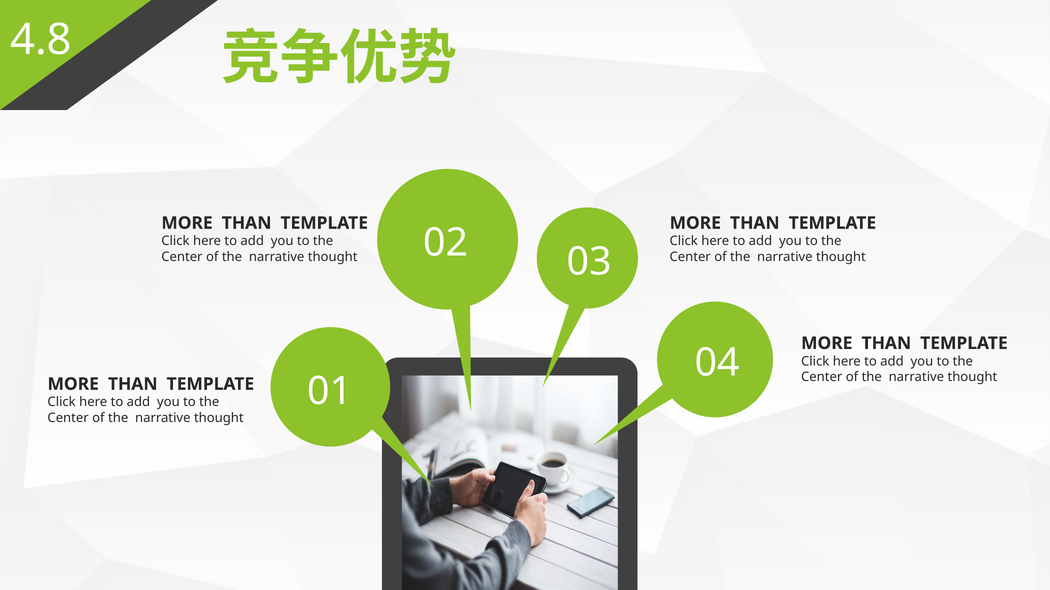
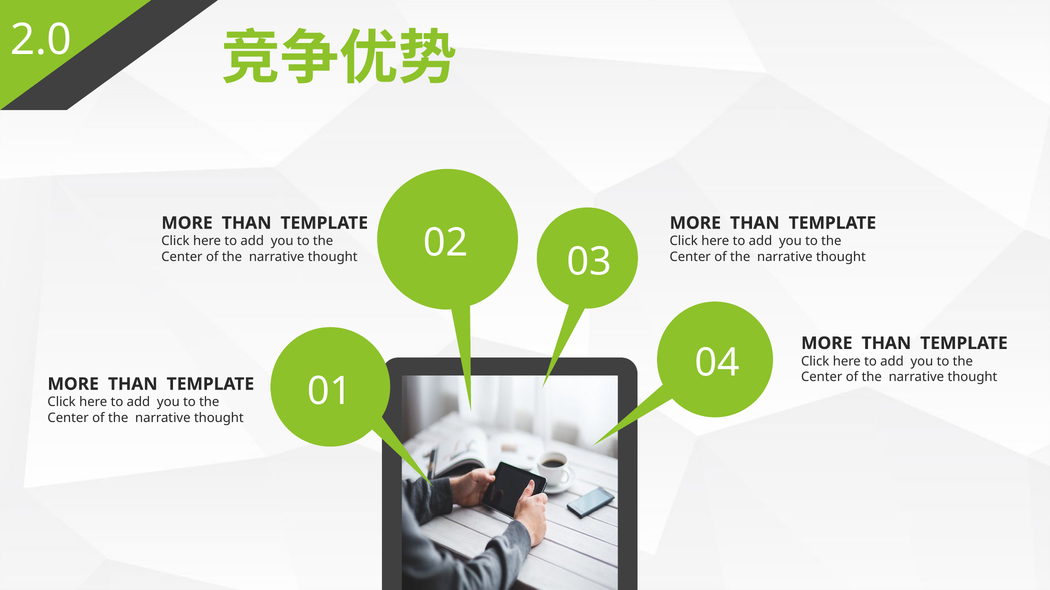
4.8: 4.8 -> 2.0
